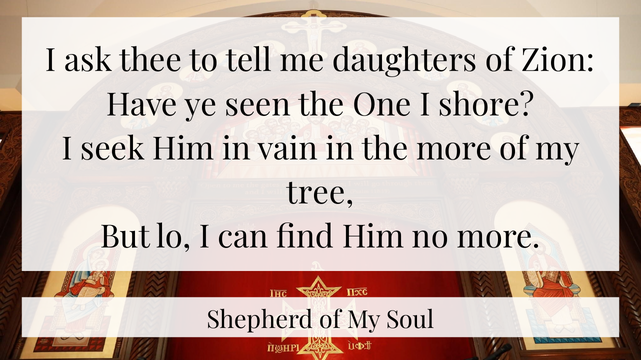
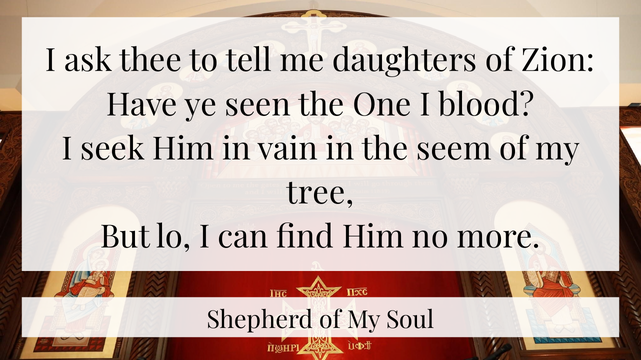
shore: shore -> blood
the more: more -> seem
